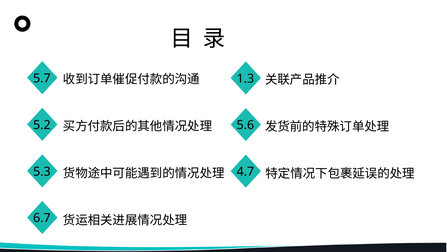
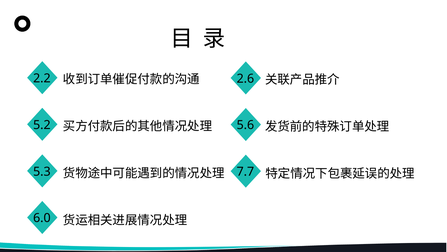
5.7: 5.7 -> 2.2
1.3: 1.3 -> 2.6
4.7: 4.7 -> 7.7
6.7: 6.7 -> 6.0
